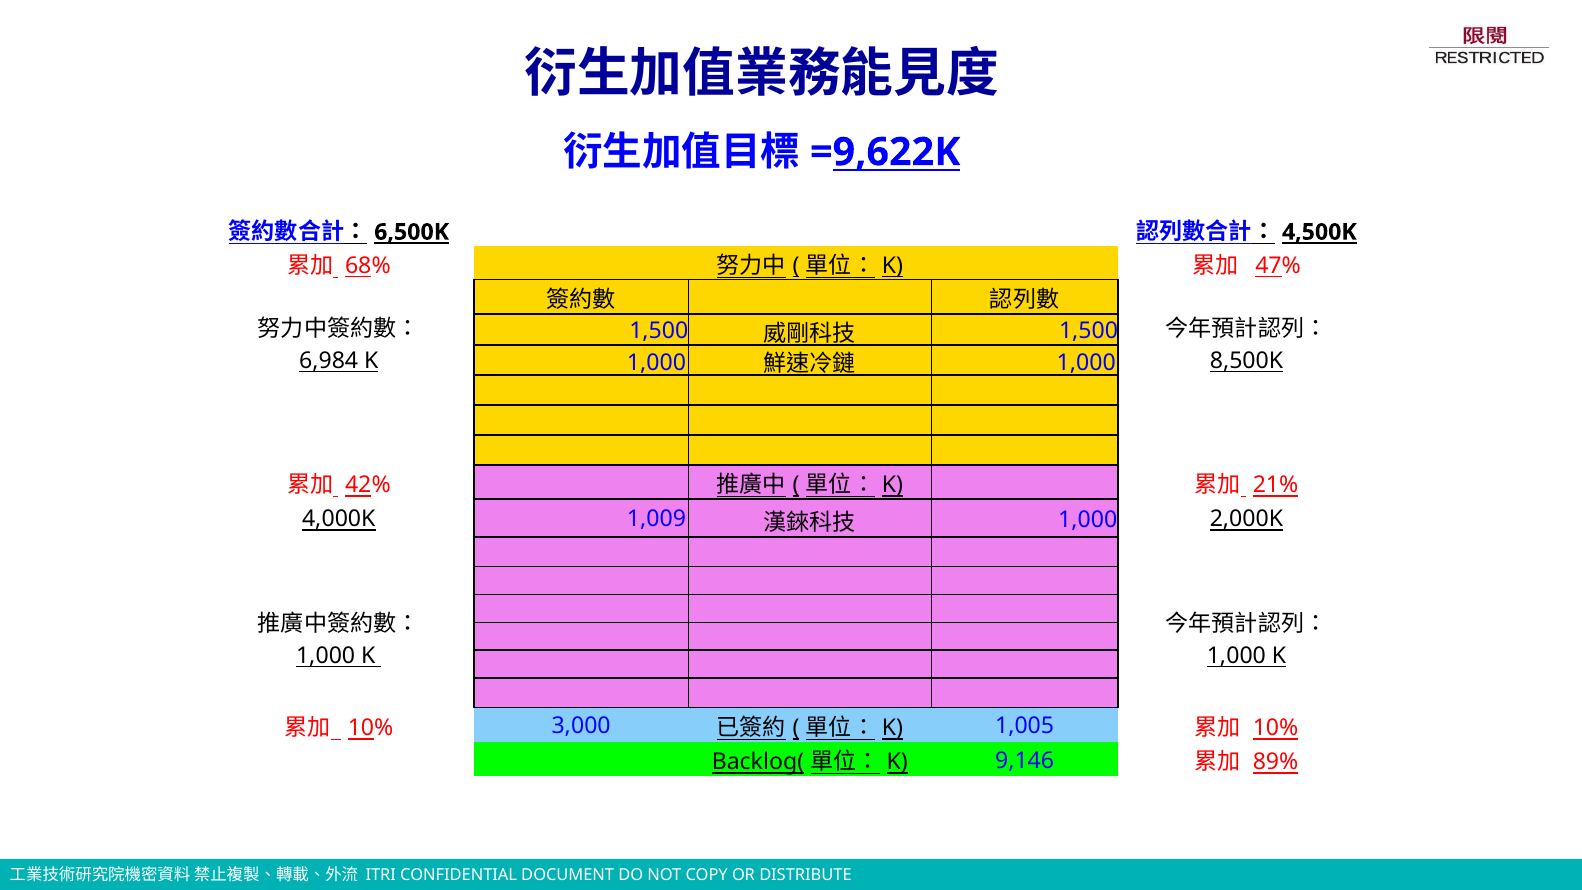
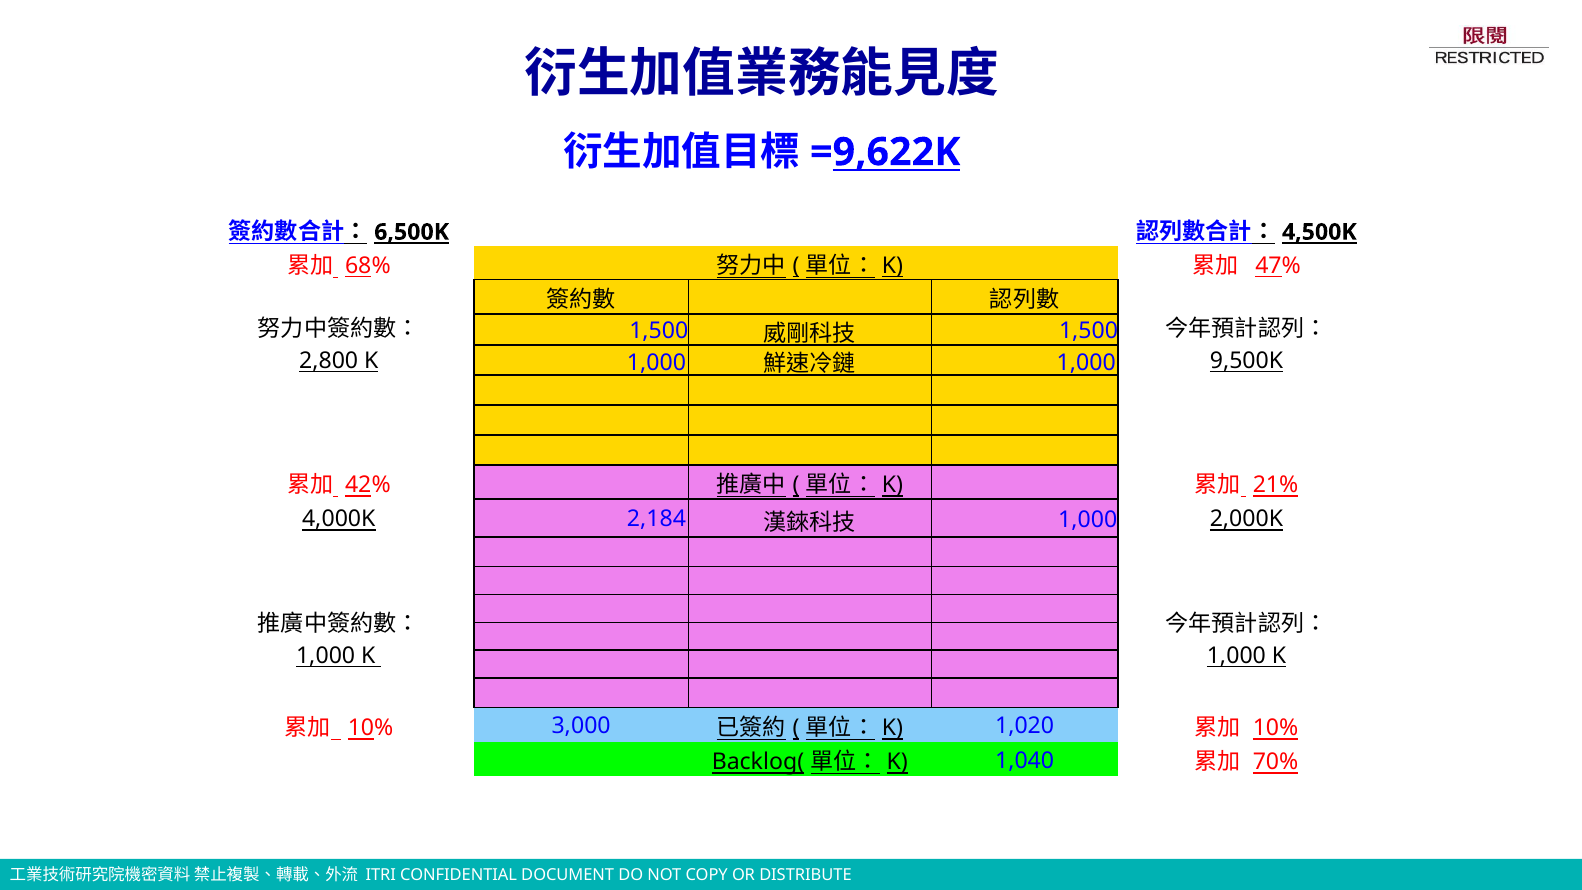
6,984: 6,984 -> 2,800
8,500K: 8,500K -> 9,500K
1,009: 1,009 -> 2,184
1,005: 1,005 -> 1,020
9,146: 9,146 -> 1,040
89%: 89% -> 70%
